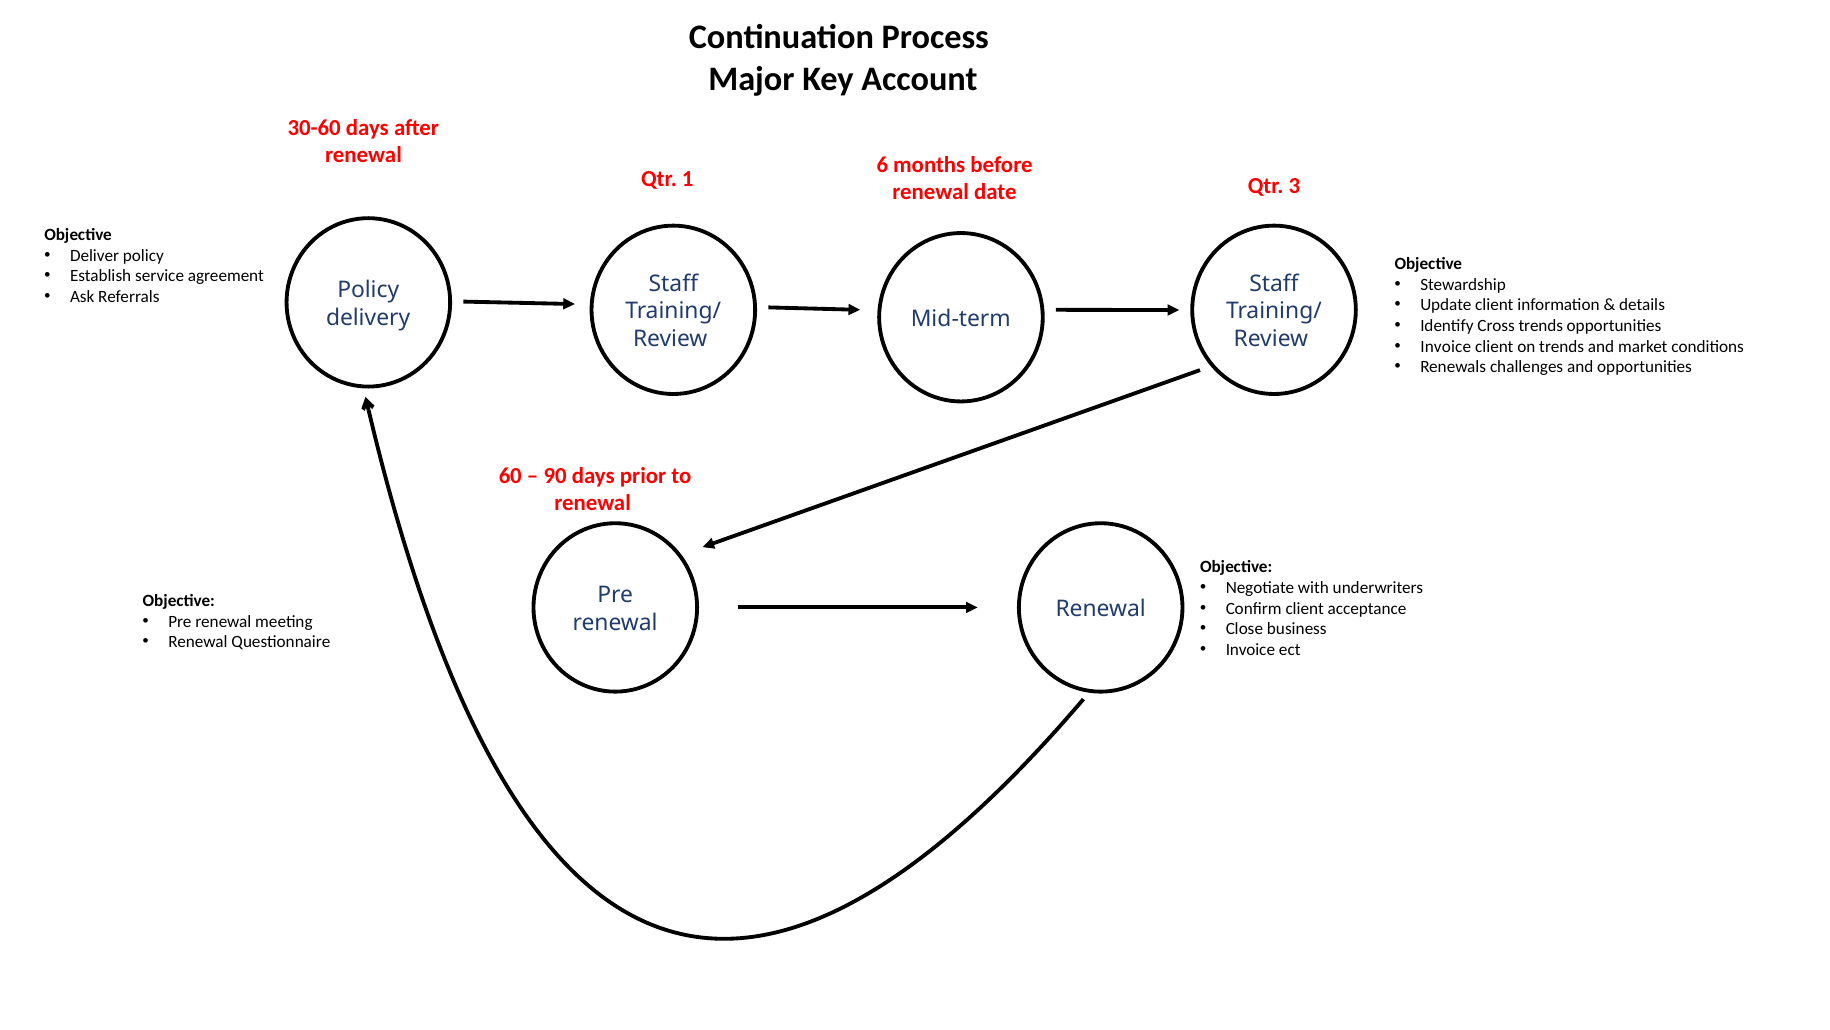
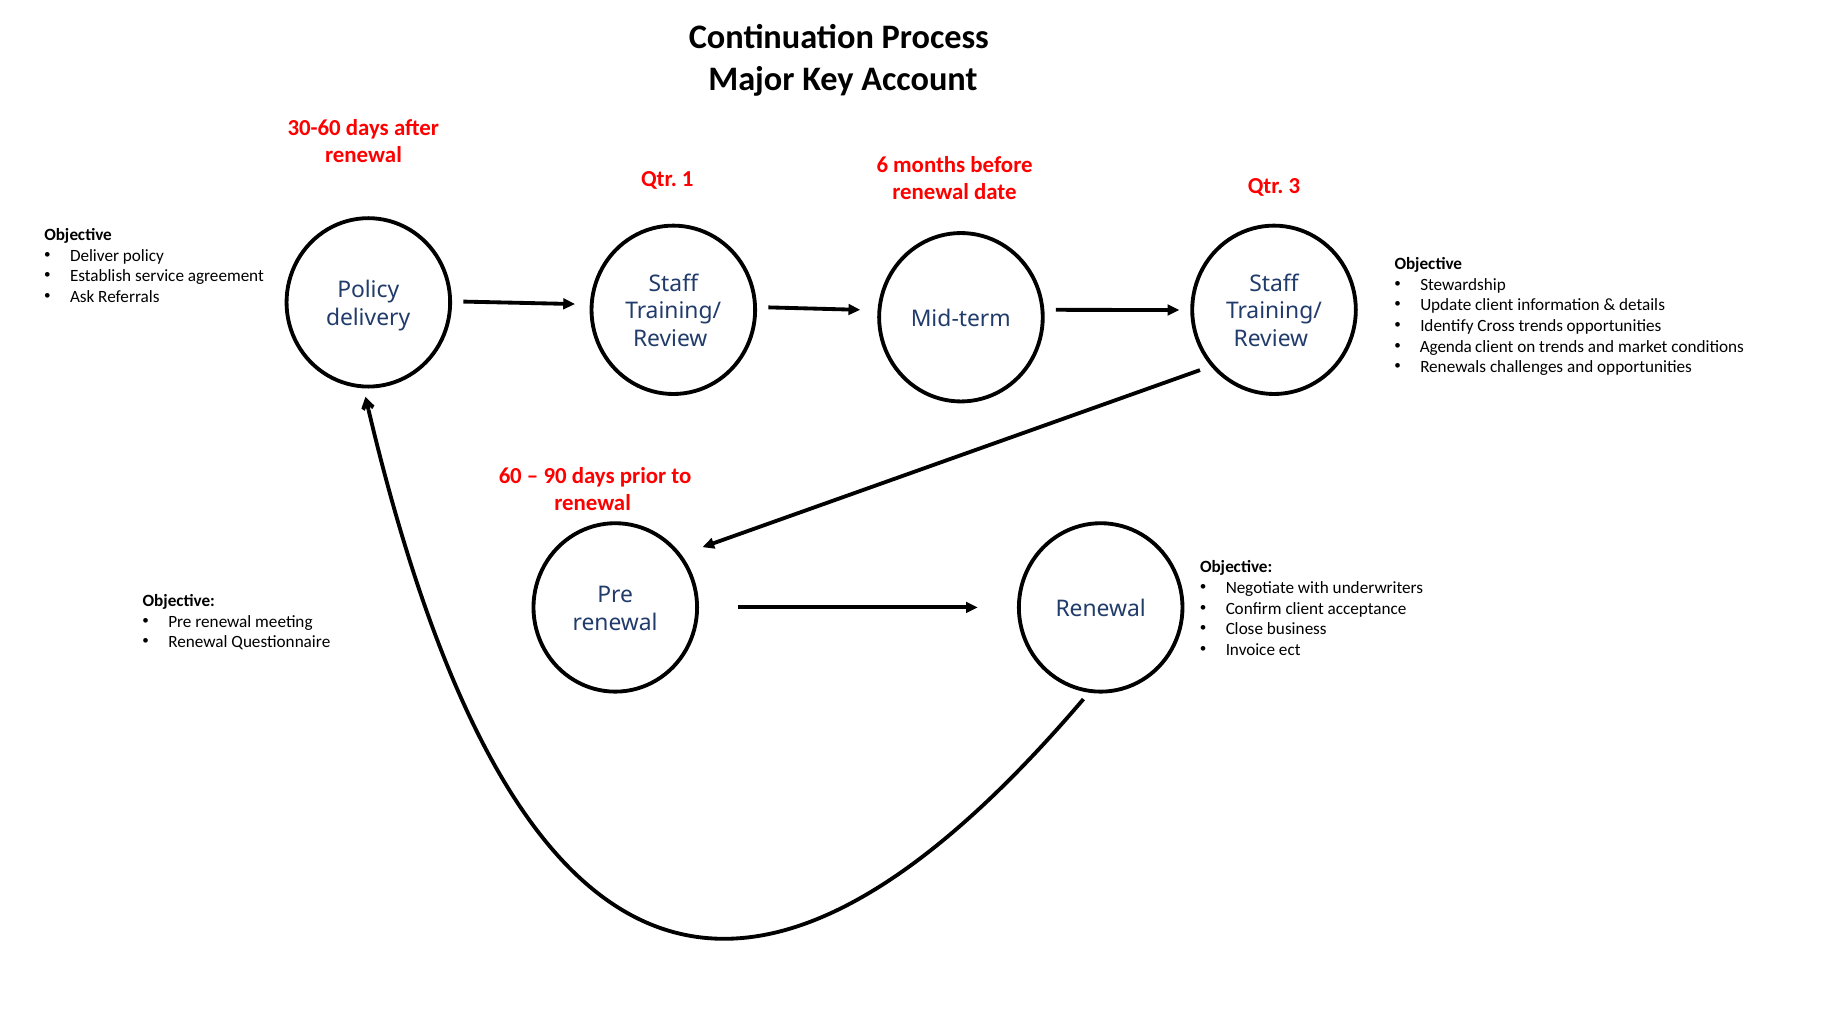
Invoice at (1446, 346): Invoice -> Agenda
